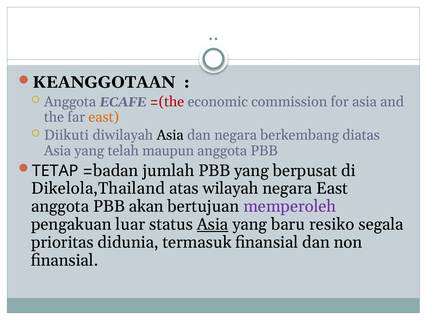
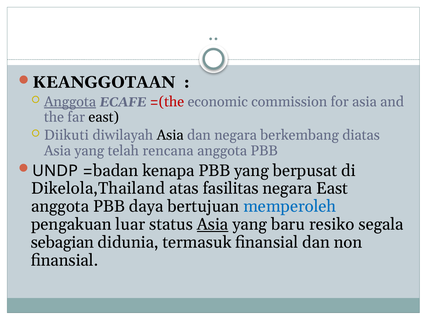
Anggota at (70, 102) underline: none -> present
east at (104, 117) colour: orange -> black
maupun: maupun -> rencana
TETAP: TETAP -> UNDP
jumlah: jumlah -> kenapa
wilayah: wilayah -> fasilitas
akan: akan -> daya
memperoleh colour: purple -> blue
prioritas: prioritas -> sebagian
